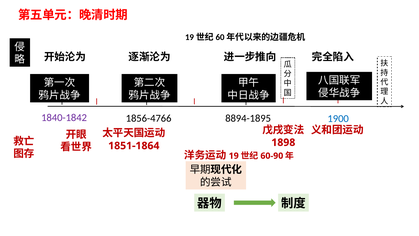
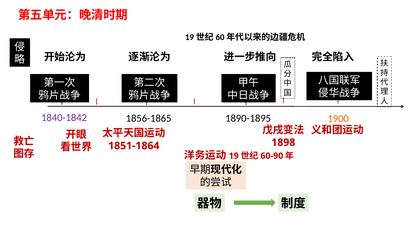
1856-4766: 1856-4766 -> 1856-1865
8894-1895: 8894-1895 -> 1890-1895
1900 colour: blue -> orange
